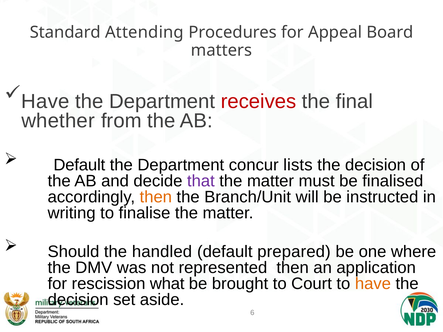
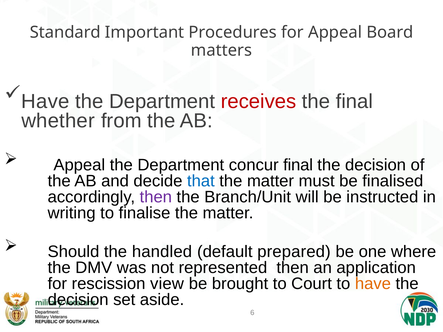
Attending: Attending -> Important
Default at (79, 165): Default -> Appeal
concur lists: lists -> final
that colour: purple -> blue
then at (156, 197) colour: orange -> purple
what: what -> view
